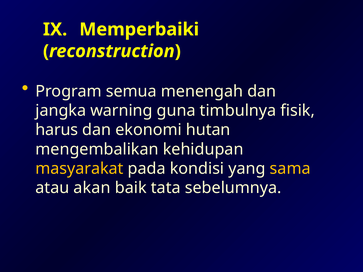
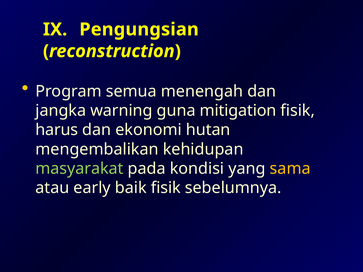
Memperbaiki: Memperbaiki -> Pengungsian
timbulnya: timbulnya -> mitigation
masyarakat colour: yellow -> light green
akan: akan -> early
baik tata: tata -> fisik
